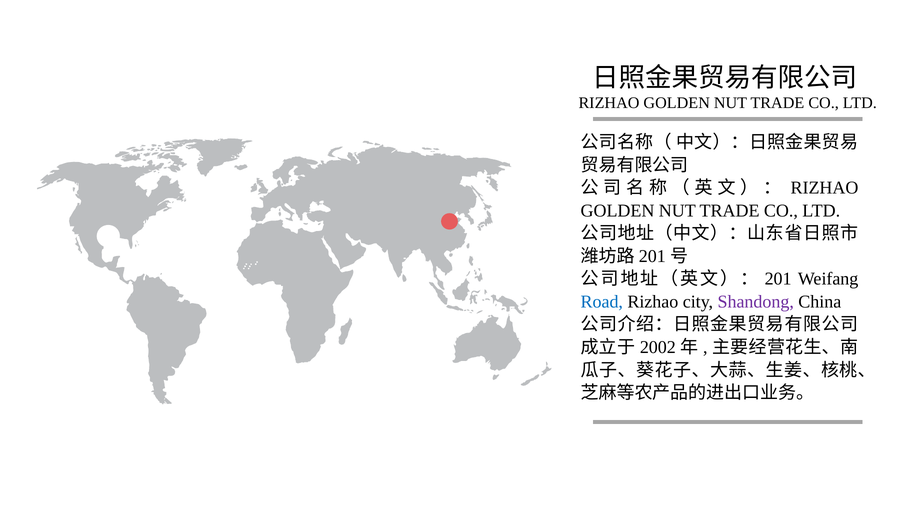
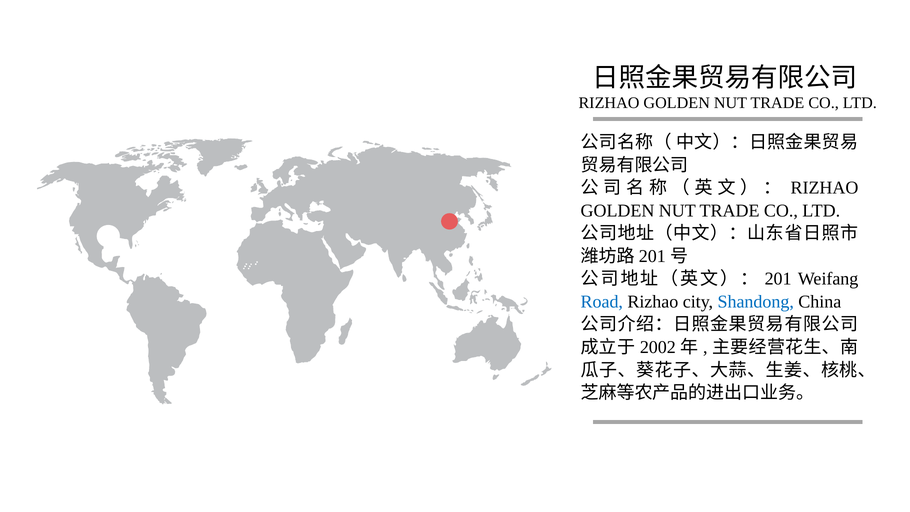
Shandong colour: purple -> blue
